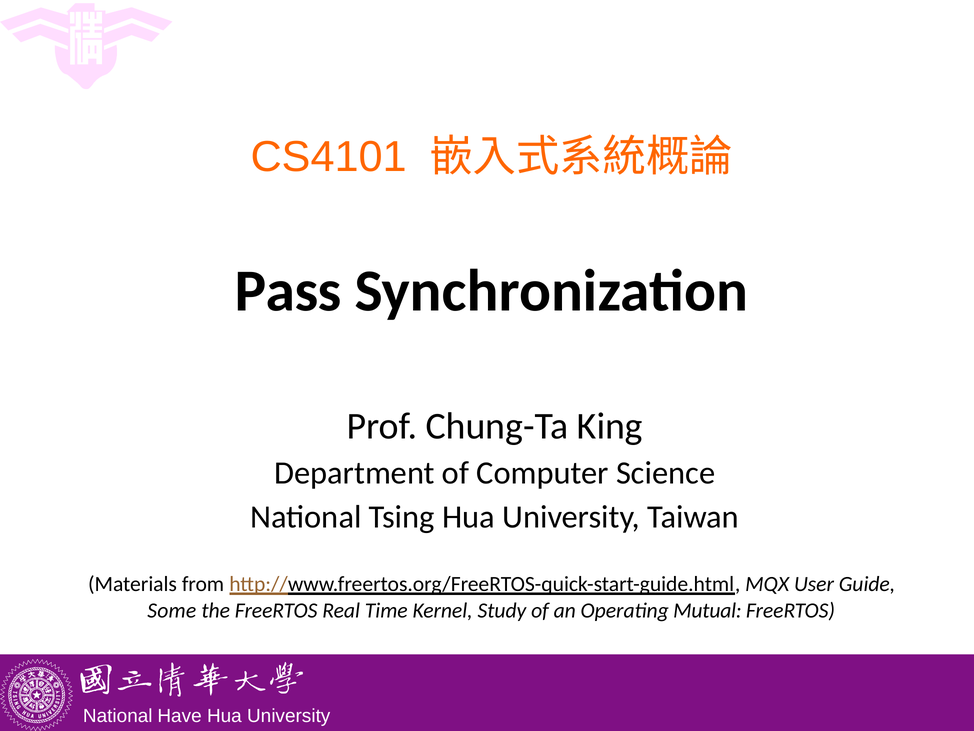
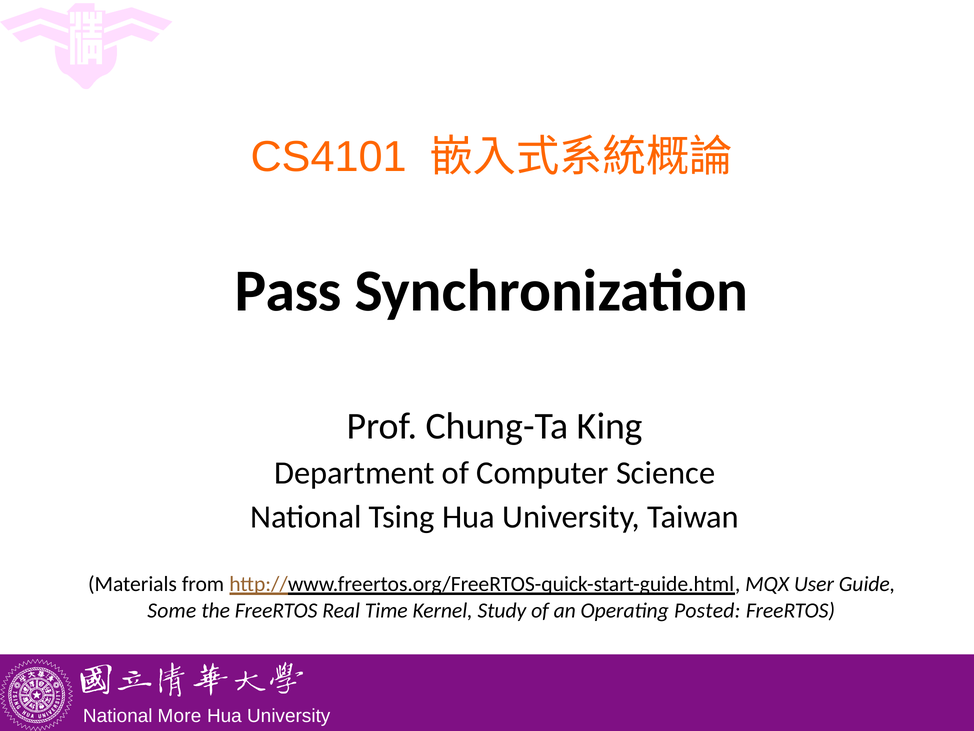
Mutual: Mutual -> Posted
Have: Have -> More
